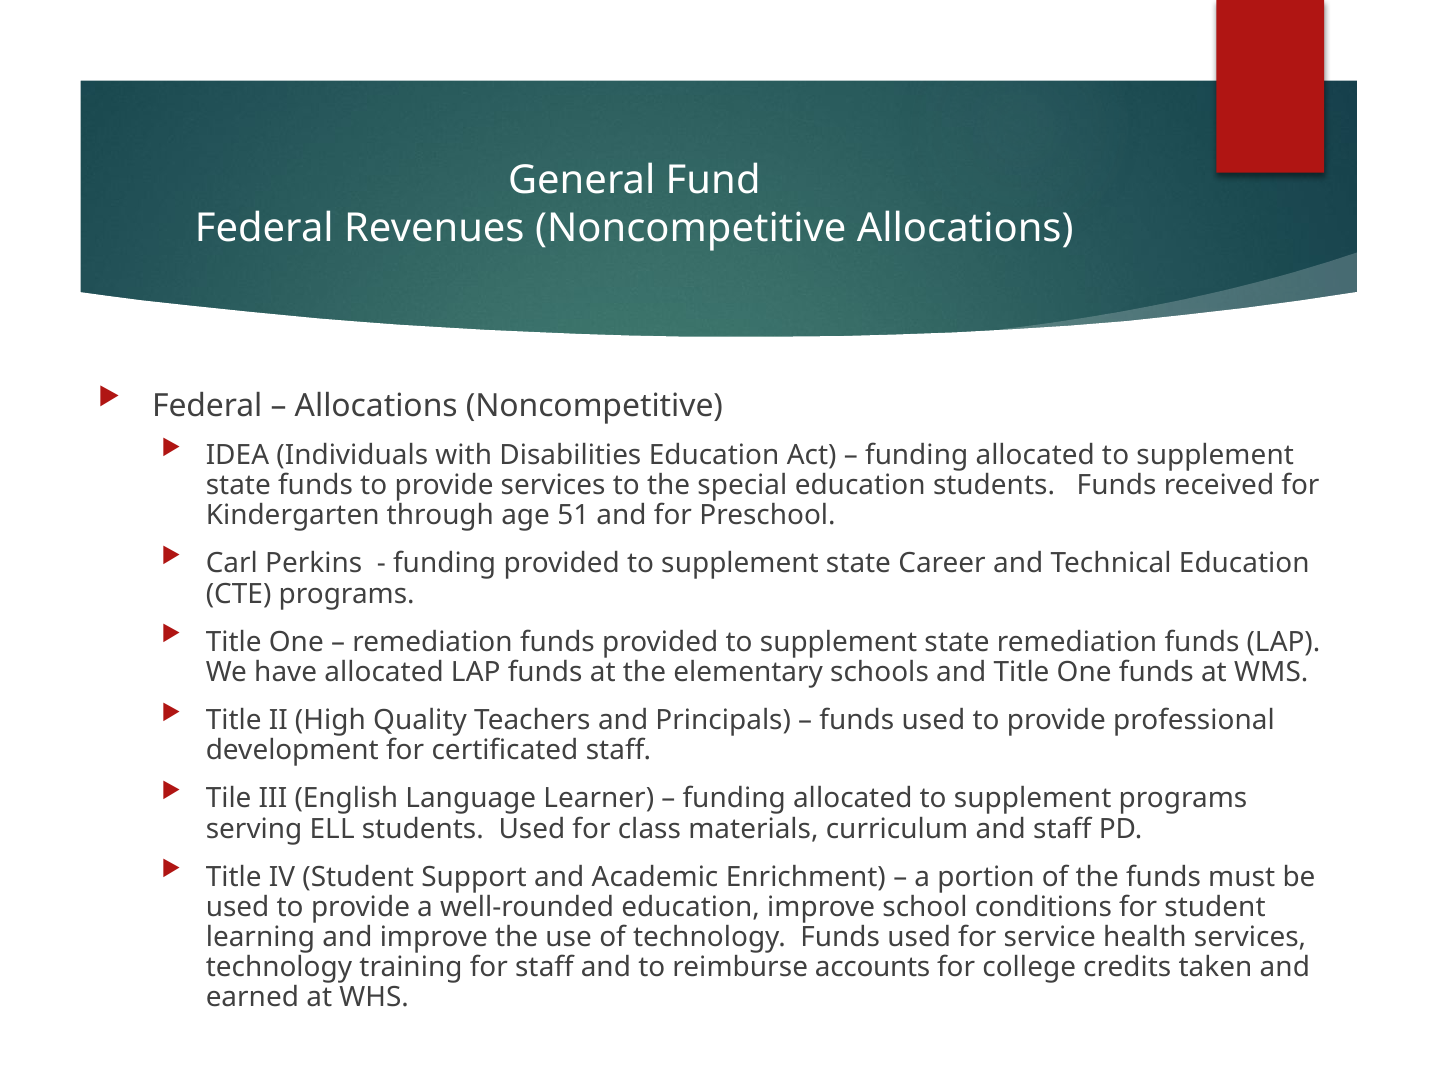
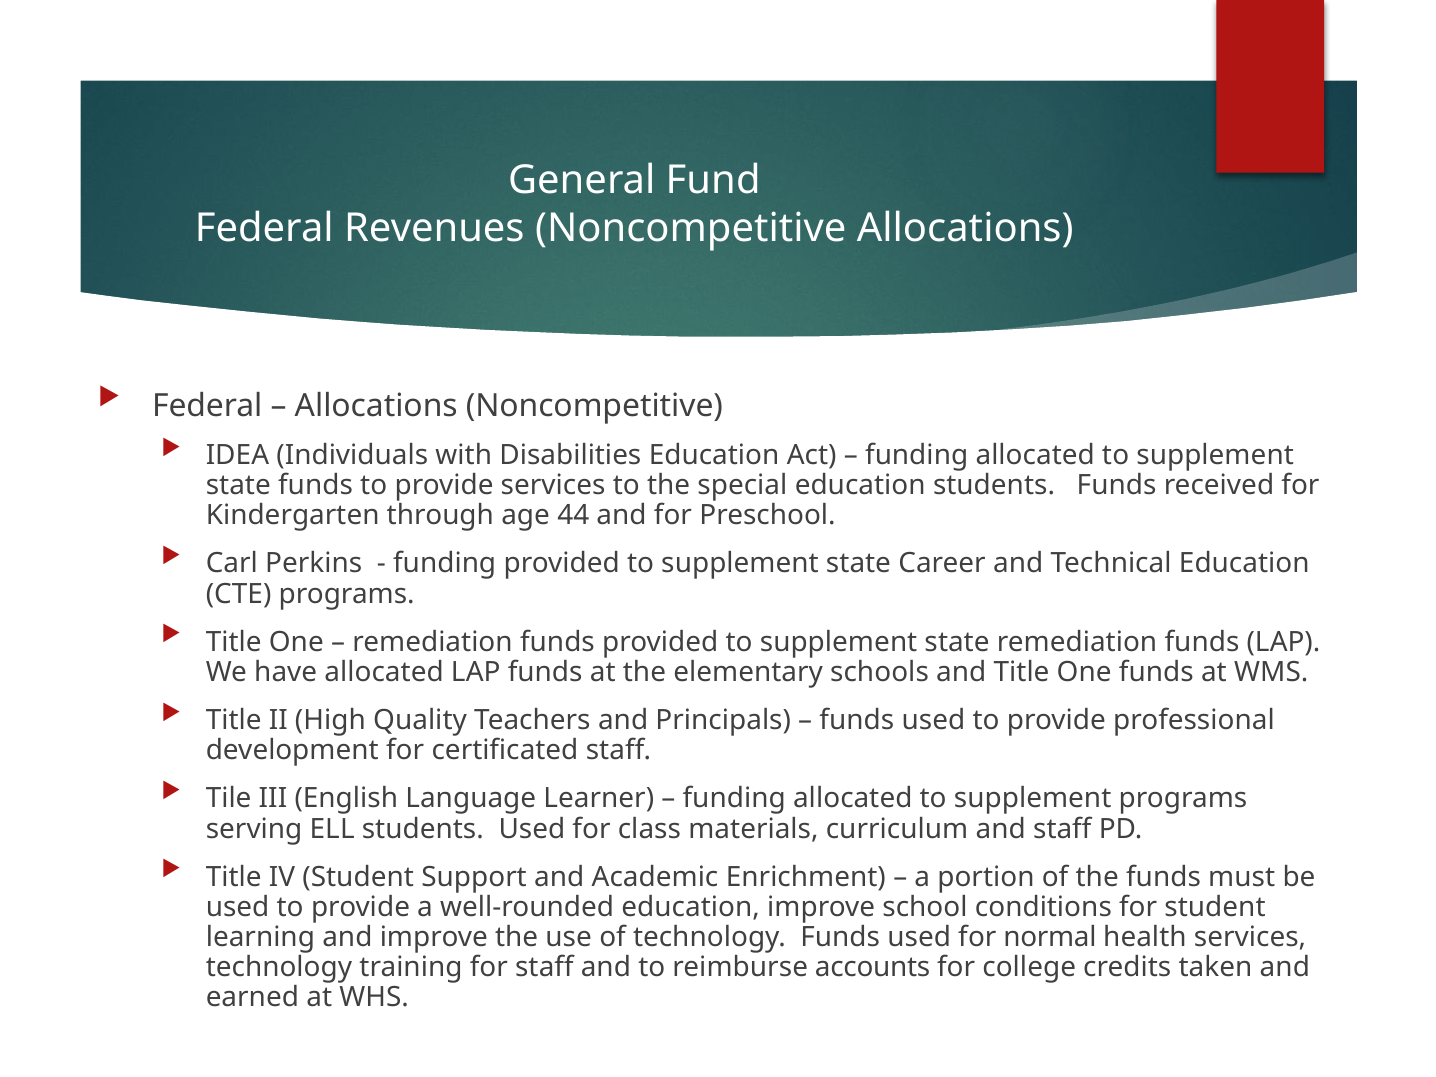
51: 51 -> 44
service: service -> normal
